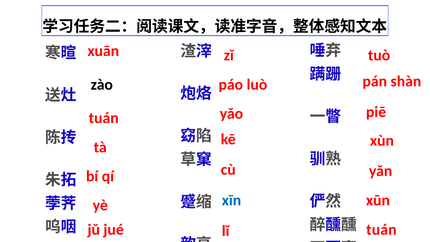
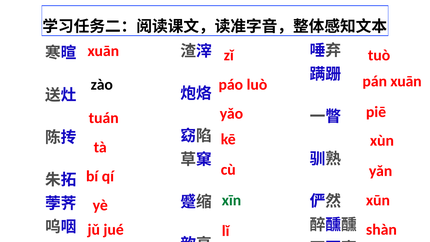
pán shàn: shàn -> xuān
xīn colour: blue -> green
tuán at (381, 230): tuán -> shàn
